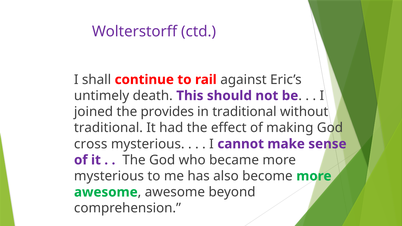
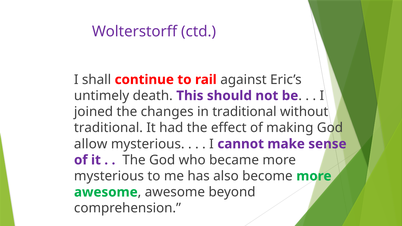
provides: provides -> changes
cross: cross -> allow
